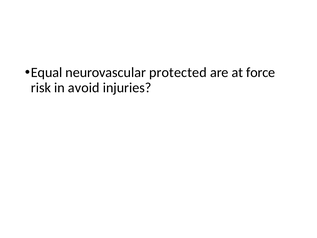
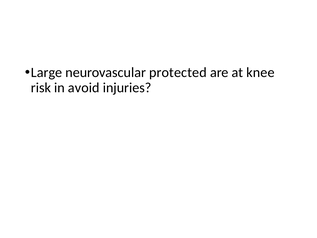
Equal: Equal -> Large
force: force -> knee
